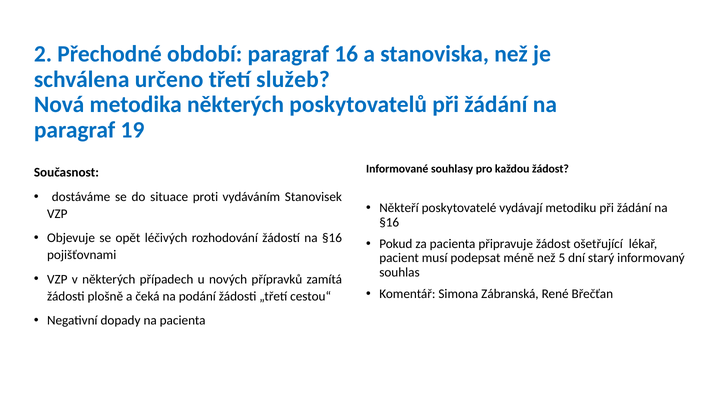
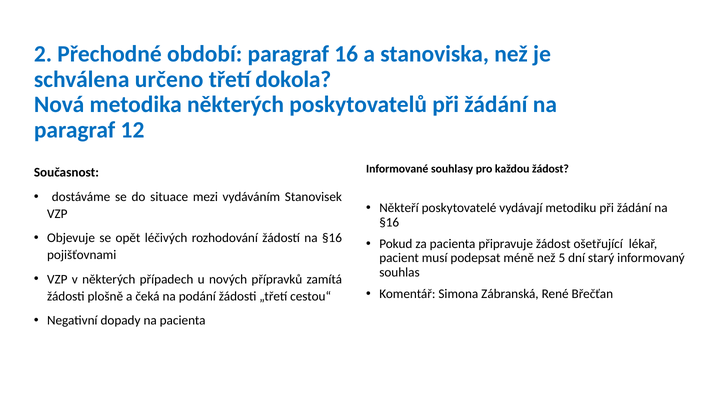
služeb: služeb -> dokola
19: 19 -> 12
proti: proti -> mezi
